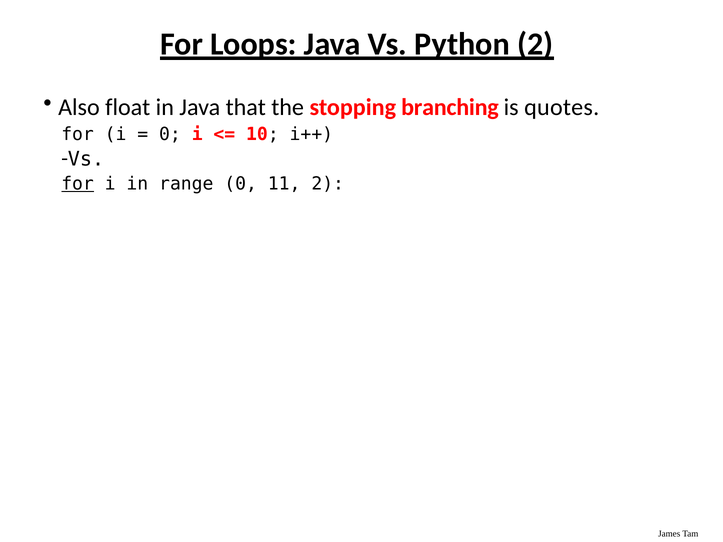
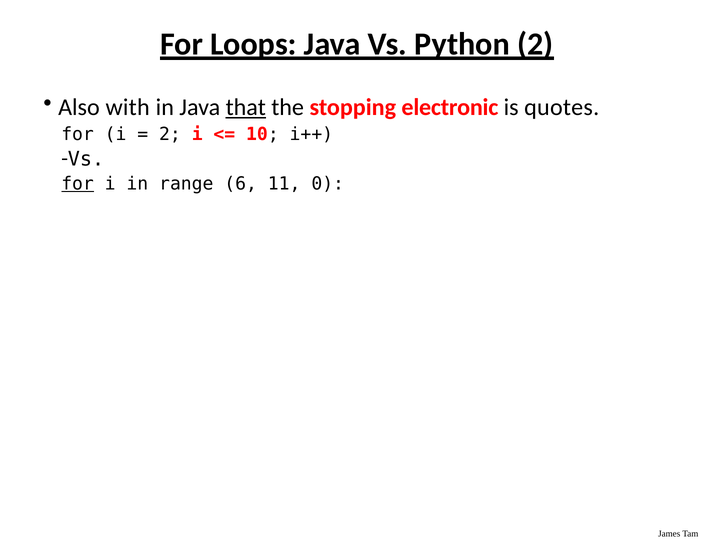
float: float -> with
that underline: none -> present
branching: branching -> electronic
0 at (170, 134): 0 -> 2
range 0: 0 -> 6
11 2: 2 -> 0
